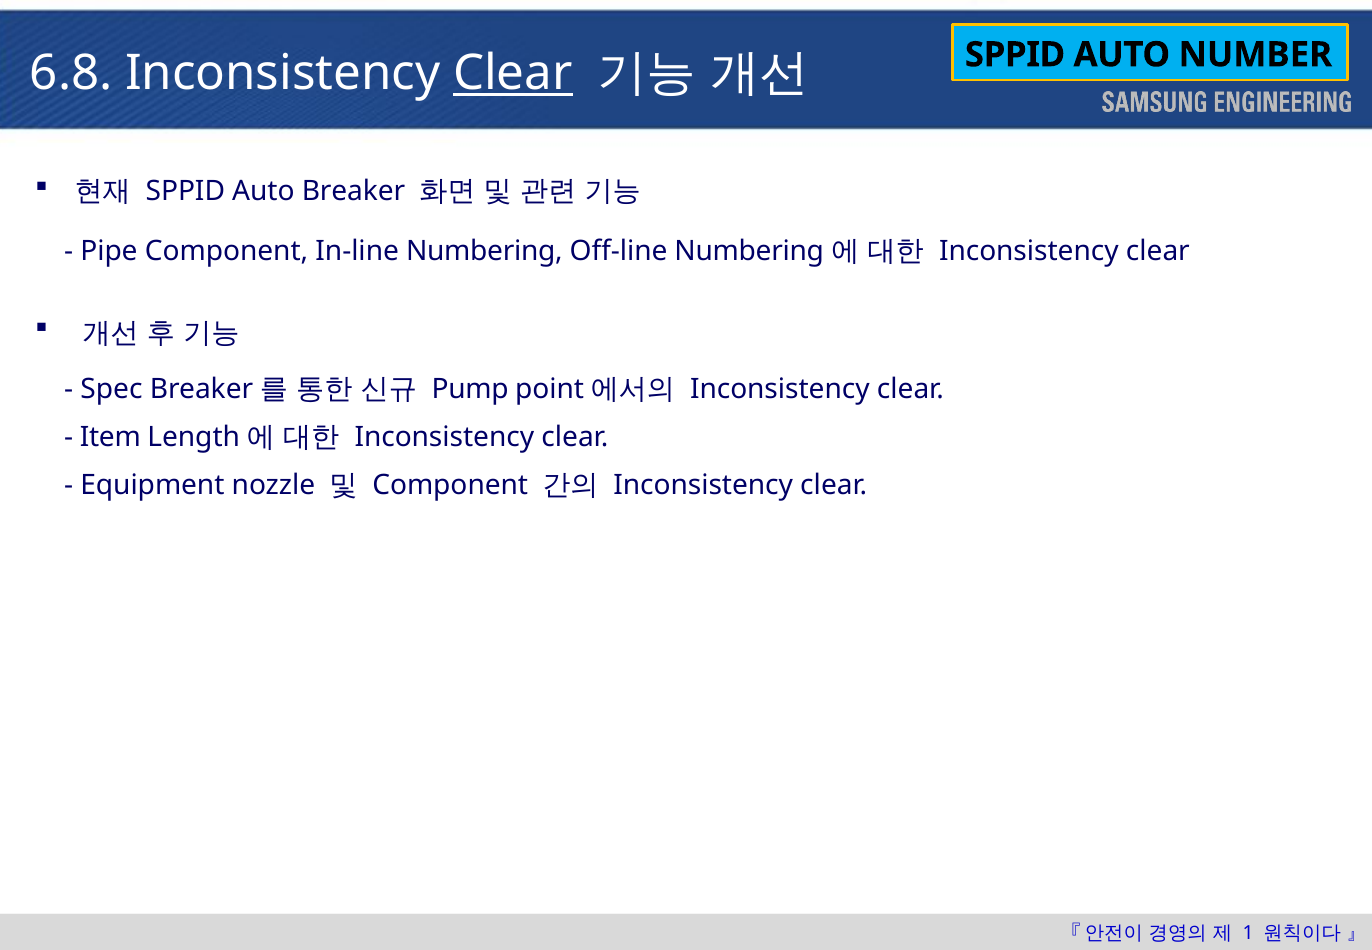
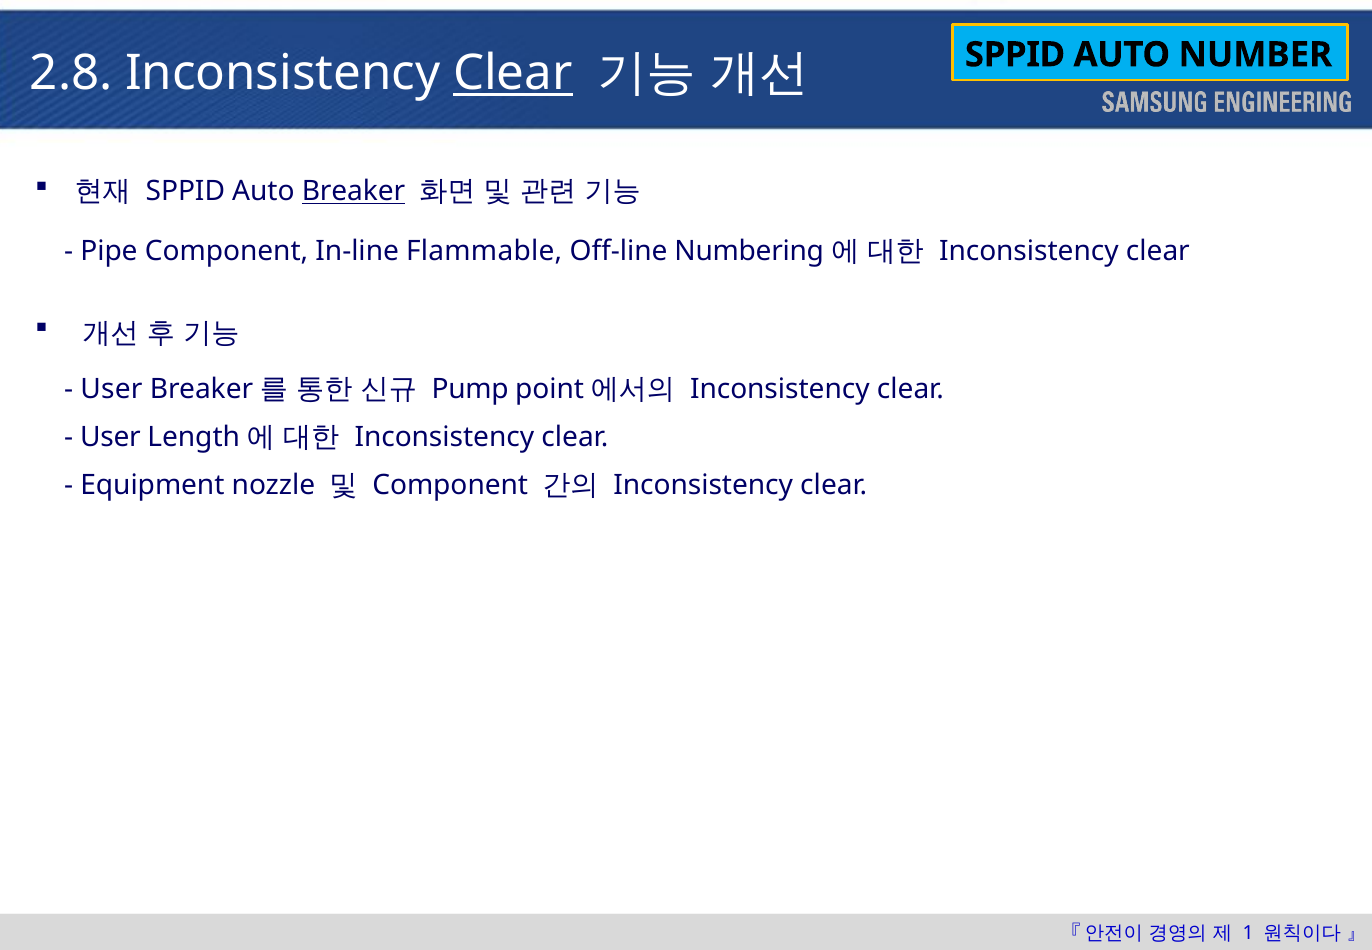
6.8: 6.8 -> 2.8
Breaker underline: none -> present
In-line Numbering: Numbering -> Flammable
Spec at (111, 389): Spec -> User
Item at (110, 437): Item -> User
